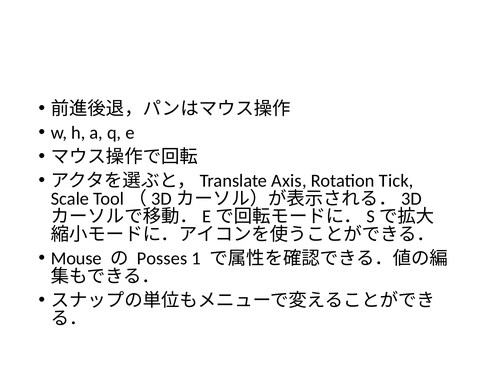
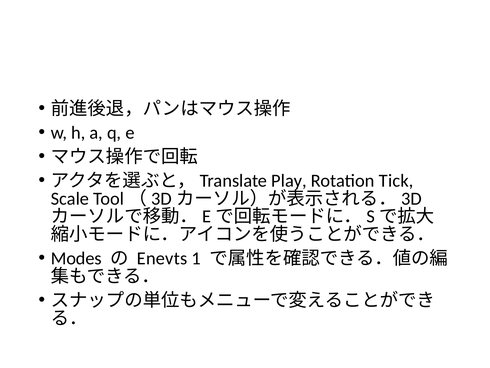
Axis: Axis -> Play
Mouse: Mouse -> Modes
Posses: Posses -> Enevts
